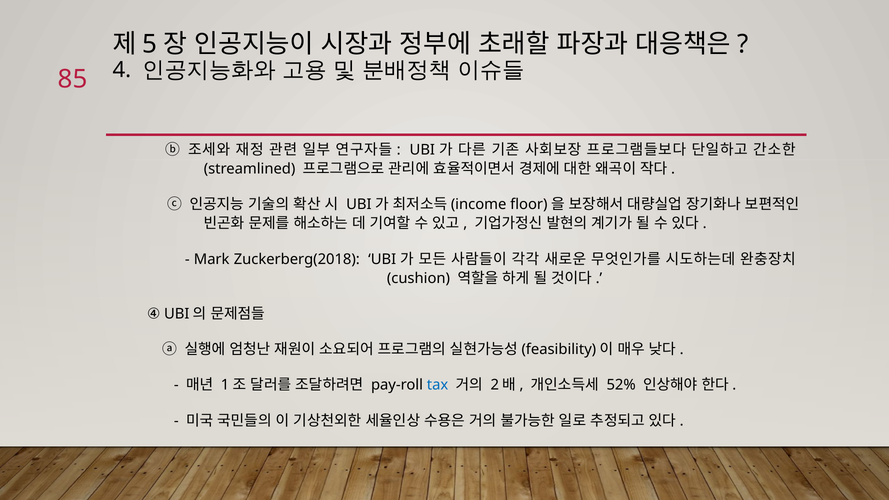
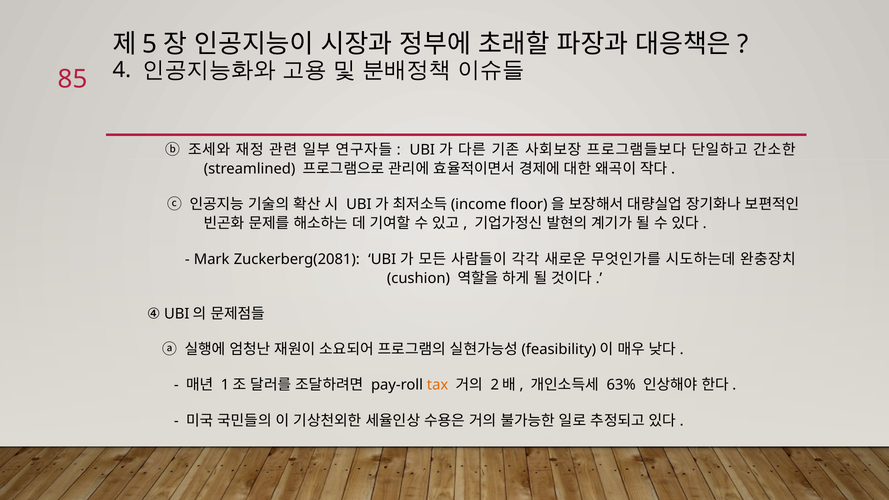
Zuckerberg(2018: Zuckerberg(2018 -> Zuckerberg(2081
tax colour: blue -> orange
52%: 52% -> 63%
